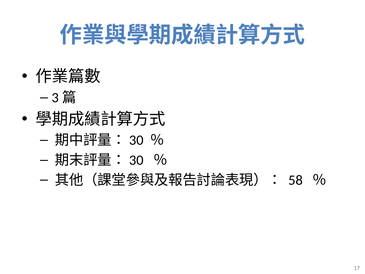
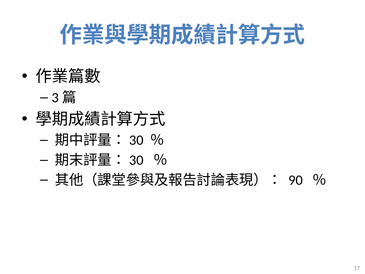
58: 58 -> 90
